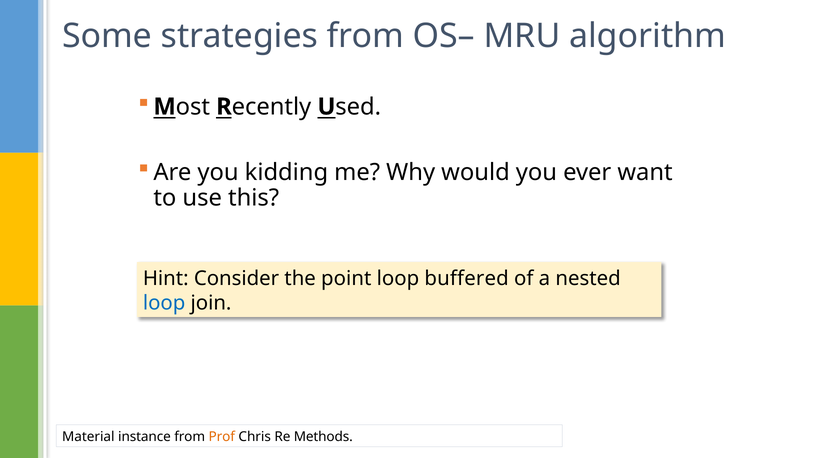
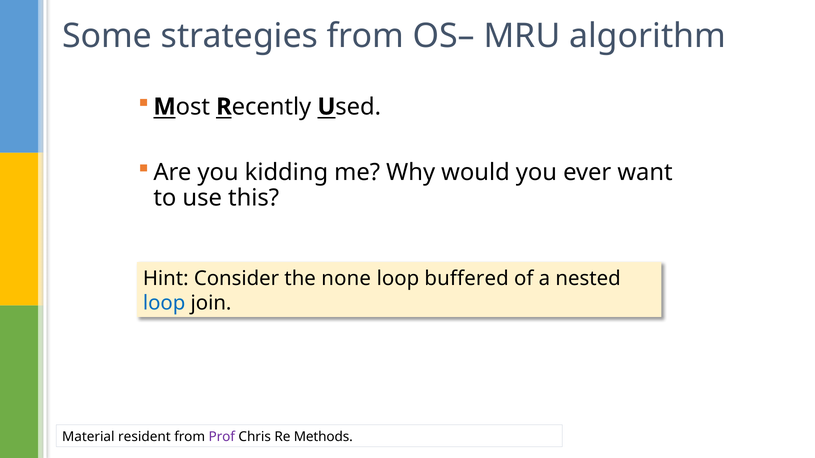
point: point -> none
instance: instance -> resident
Prof colour: orange -> purple
